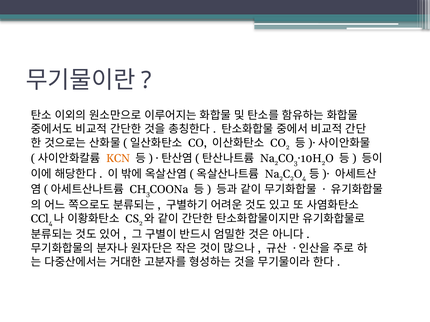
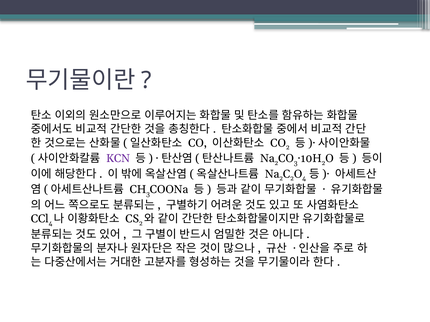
KCN colour: orange -> purple
